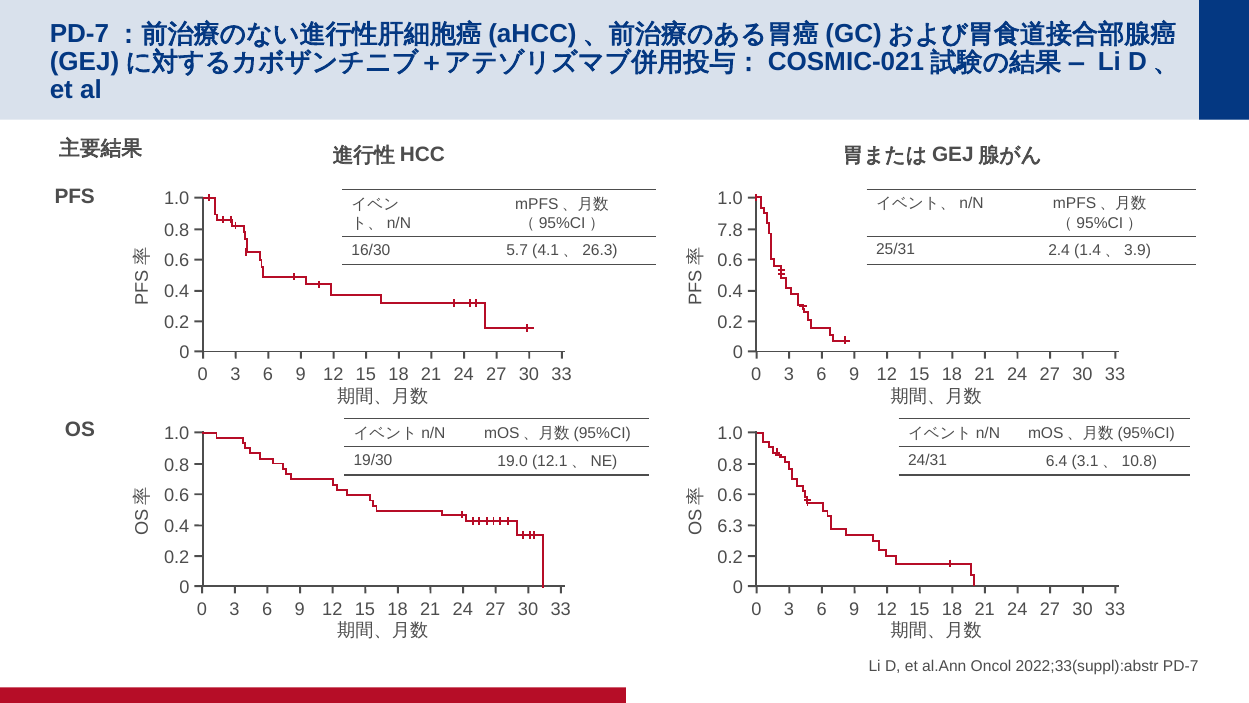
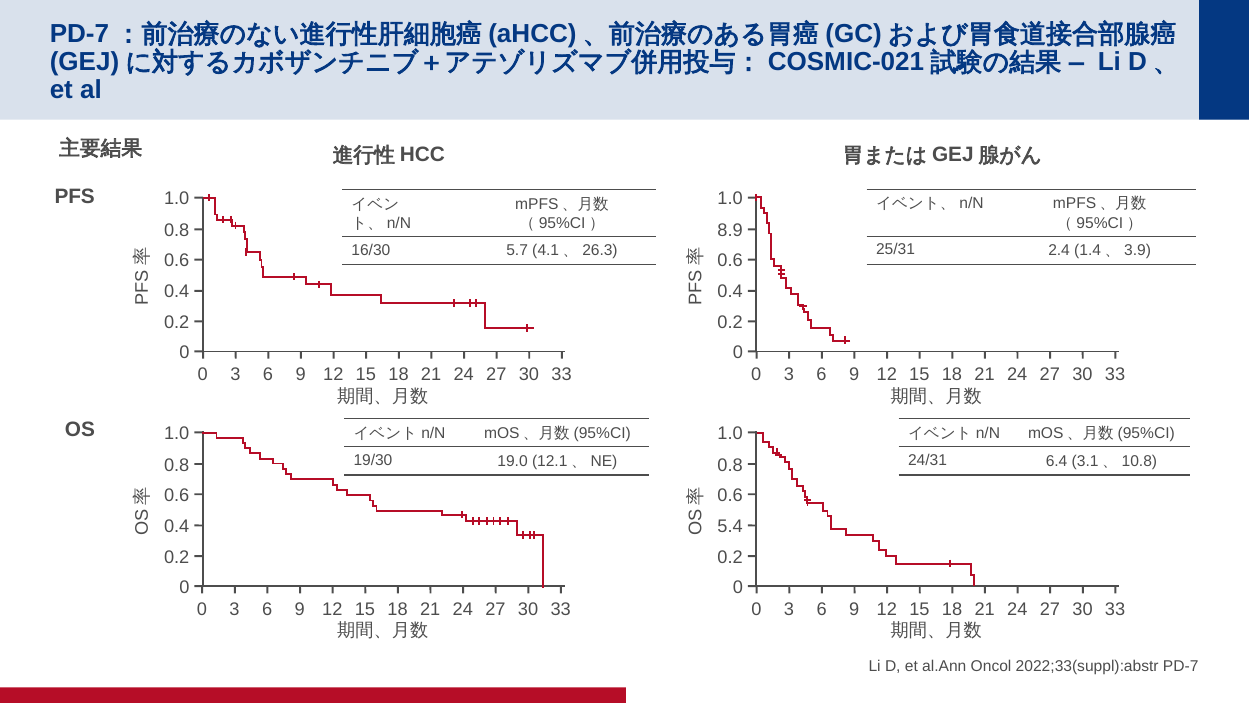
7.8: 7.8 -> 8.9
6.3: 6.3 -> 5.4
